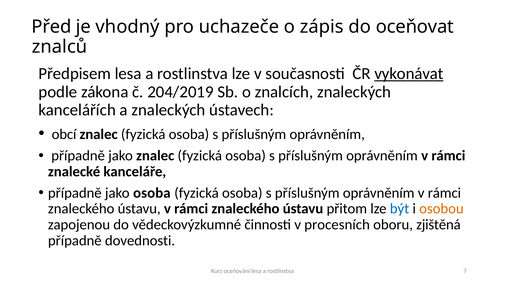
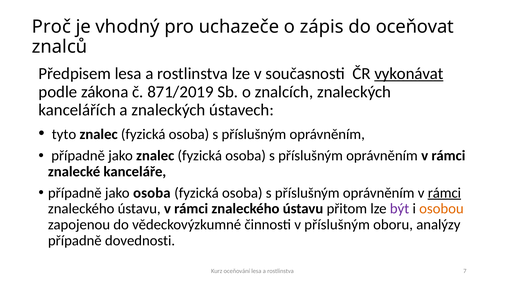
Před: Před -> Proč
204/2019: 204/2019 -> 871/2019
obcí: obcí -> tyto
rámci at (444, 193) underline: none -> present
být colour: blue -> purple
v procesních: procesních -> příslušným
zjištěná: zjištěná -> analýzy
